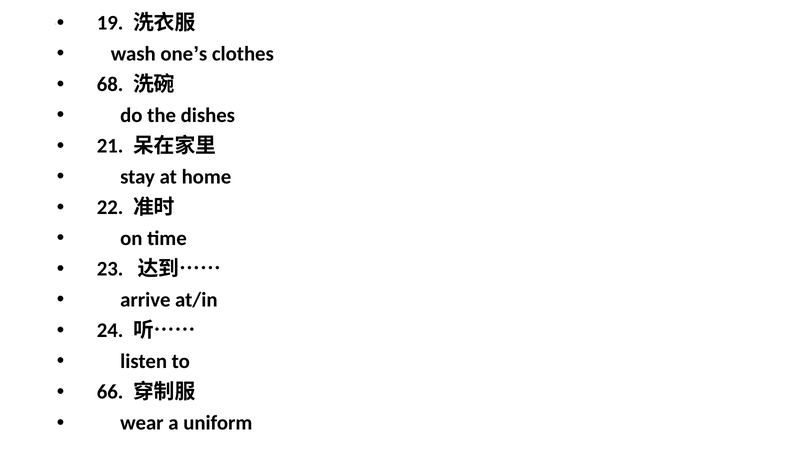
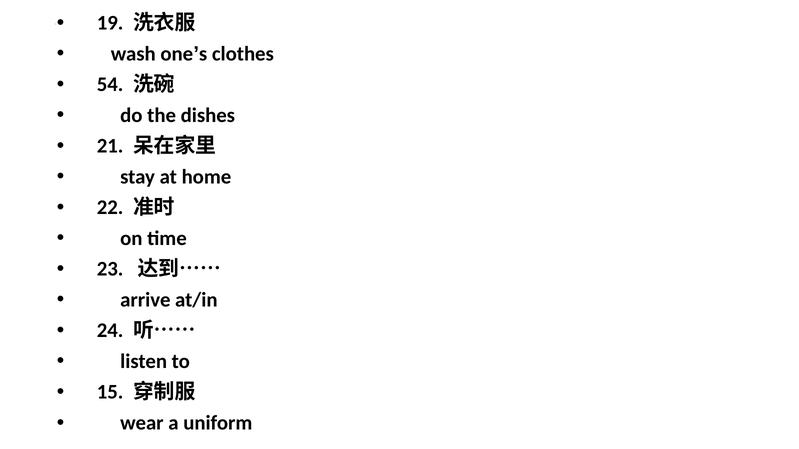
68: 68 -> 54
66: 66 -> 15
